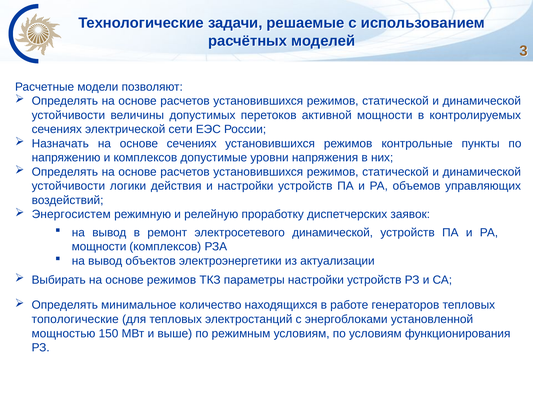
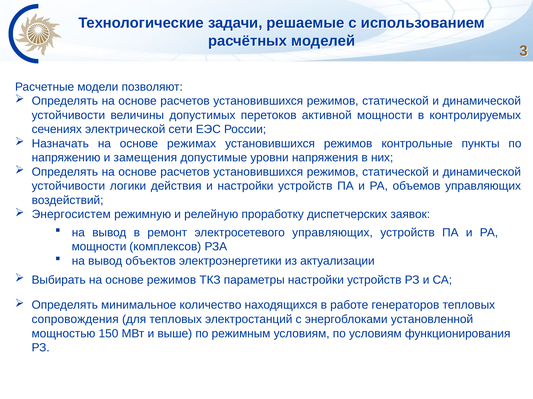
основе сечениях: сечениях -> режимах
и комплексов: комплексов -> замещения
электросетевого динамической: динамической -> управляющих
топологические: топологические -> сопровождения
